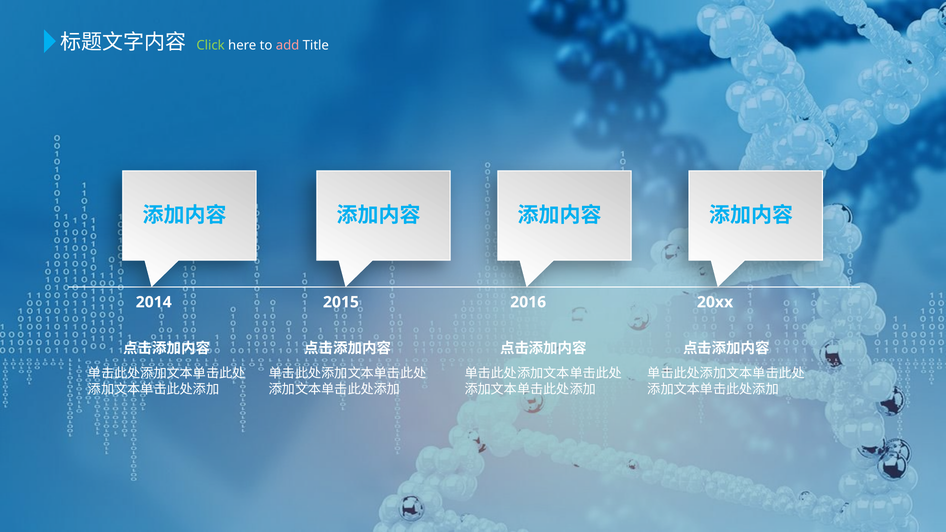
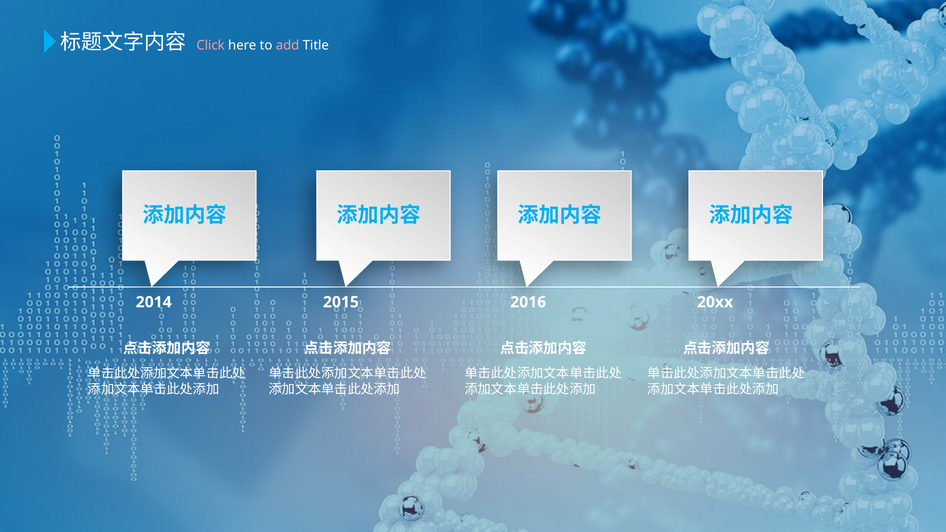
Click colour: light green -> pink
